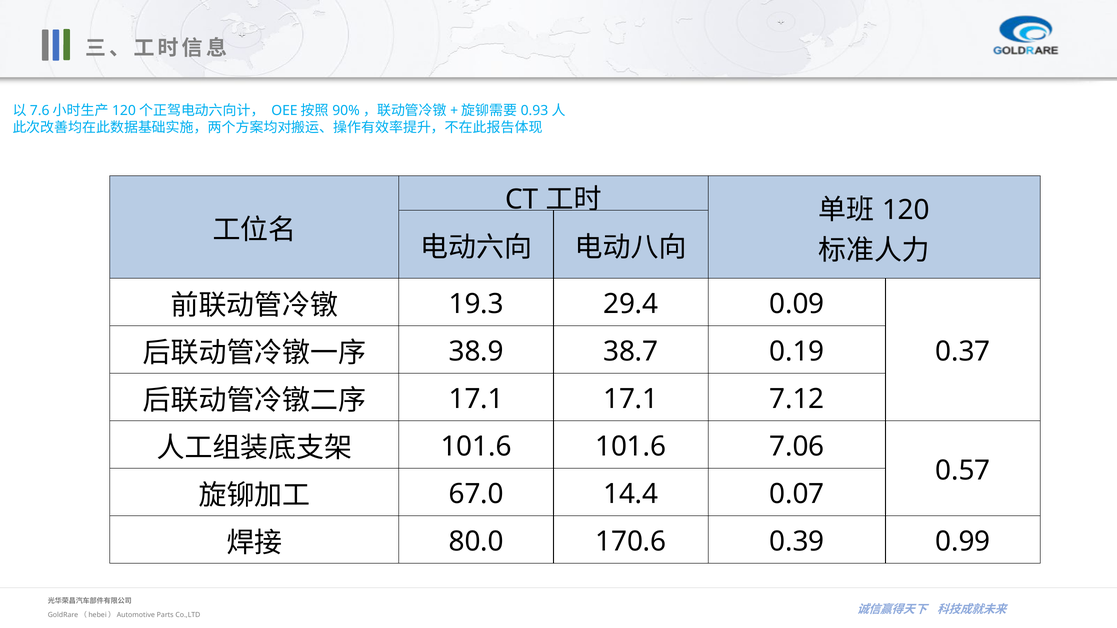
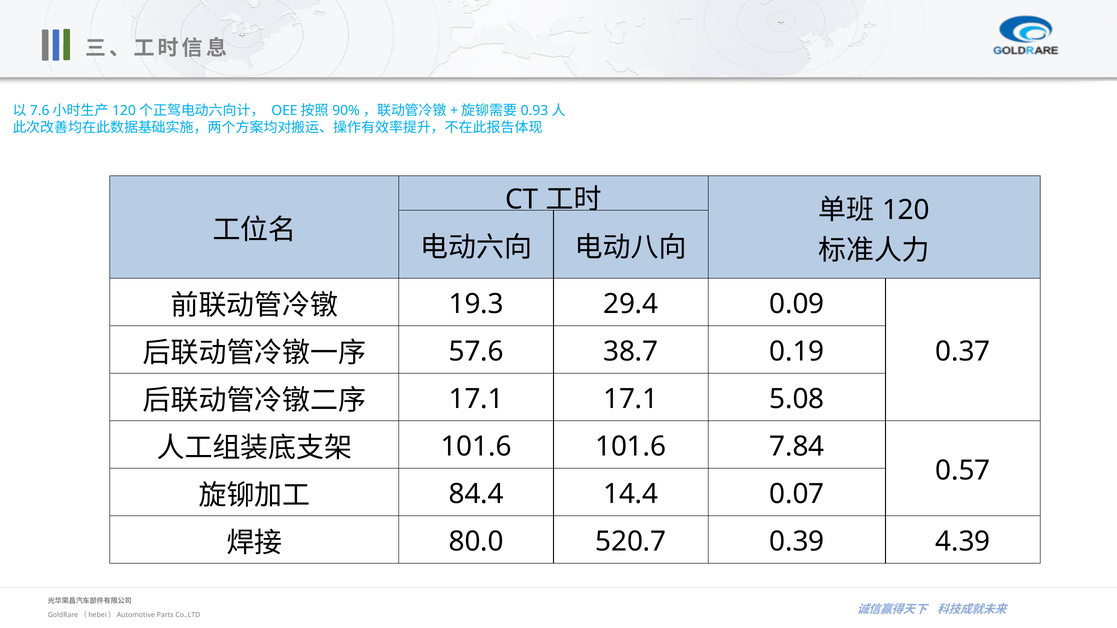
38.9: 38.9 -> 57.6
7.12: 7.12 -> 5.08
7.06: 7.06 -> 7.84
67.0: 67.0 -> 84.4
170.6: 170.6 -> 520.7
0.99: 0.99 -> 4.39
